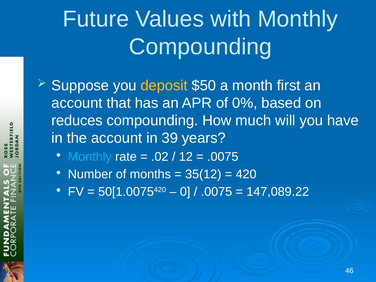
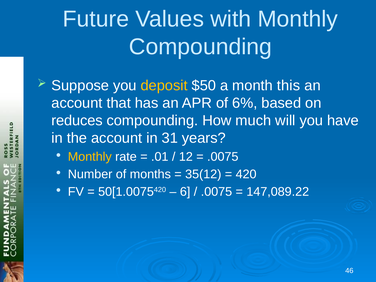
first: first -> this
0%: 0% -> 6%
39: 39 -> 31
Monthly at (90, 157) colour: light blue -> yellow
.02: .02 -> .01
0: 0 -> 6
